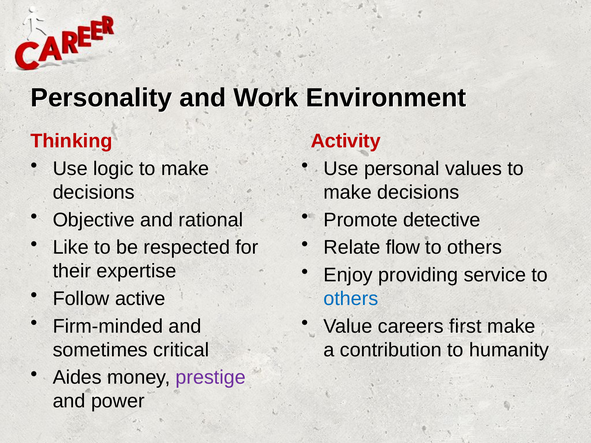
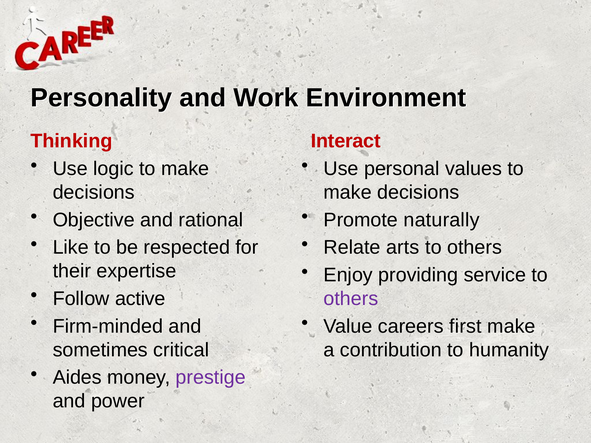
Activity: Activity -> Interact
detective: detective -> naturally
flow: flow -> arts
others at (351, 299) colour: blue -> purple
